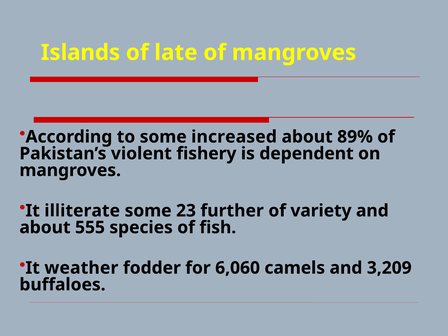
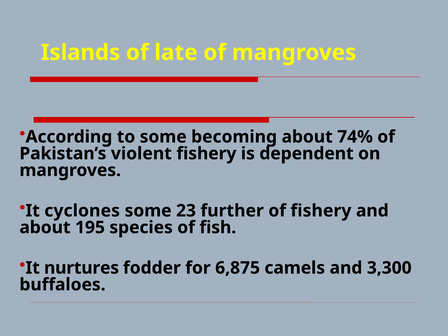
increased: increased -> becoming
89%: 89% -> 74%
illiterate: illiterate -> cyclones
of variety: variety -> fishery
555: 555 -> 195
weather: weather -> nurtures
6,060: 6,060 -> 6,875
3,209: 3,209 -> 3,300
